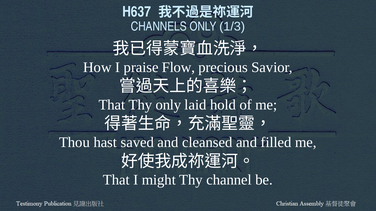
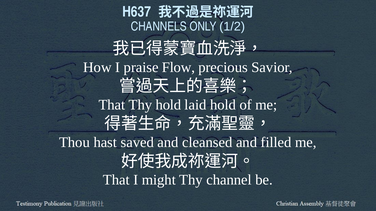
1/3: 1/3 -> 1/2
Thy only: only -> hold
